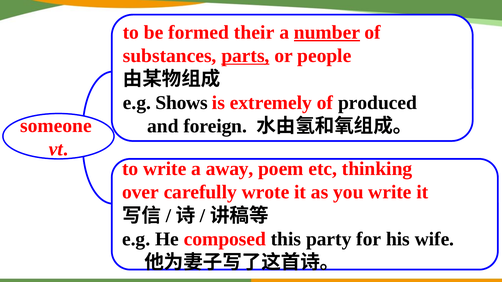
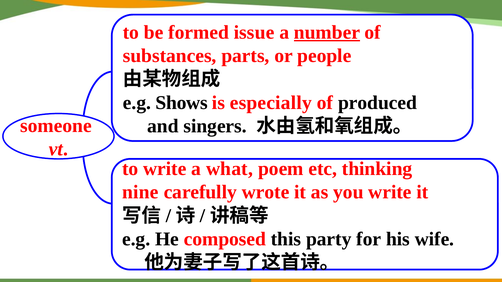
their: their -> issue
parts underline: present -> none
extremely: extremely -> especially
foreign: foreign -> singers
away: away -> what
over: over -> nine
